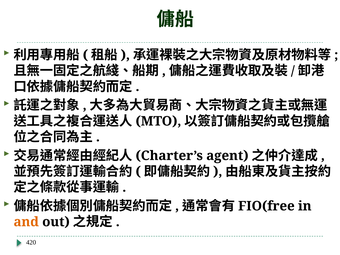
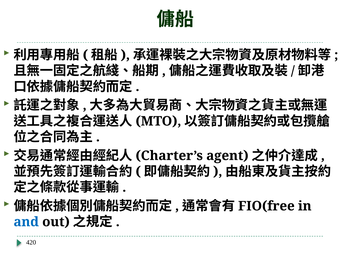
and colour: orange -> blue
